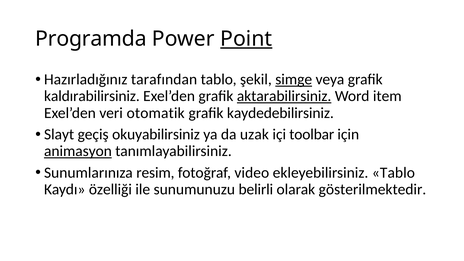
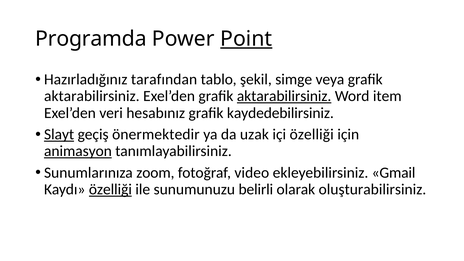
simge underline: present -> none
kaldırabilirsiniz at (92, 96): kaldırabilirsiniz -> aktarabilirsiniz
otomatik: otomatik -> hesabınız
Slayt underline: none -> present
okuyabilirsiniz: okuyabilirsiniz -> önermektedir
içi toolbar: toolbar -> özelliği
resim: resim -> zoom
ekleyebilirsiniz Tablo: Tablo -> Gmail
özelliği at (110, 189) underline: none -> present
gösterilmektedir: gösterilmektedir -> oluşturabilirsiniz
